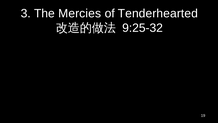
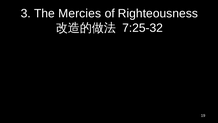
Tenderhearted: Tenderhearted -> Righteousness
9:25-32: 9:25-32 -> 7:25-32
